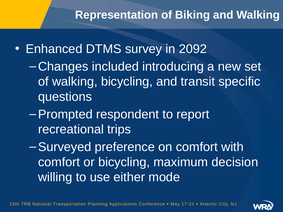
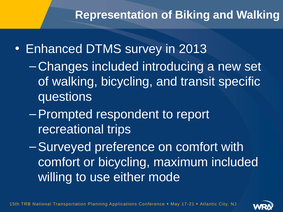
2092: 2092 -> 2013
maximum decision: decision -> included
